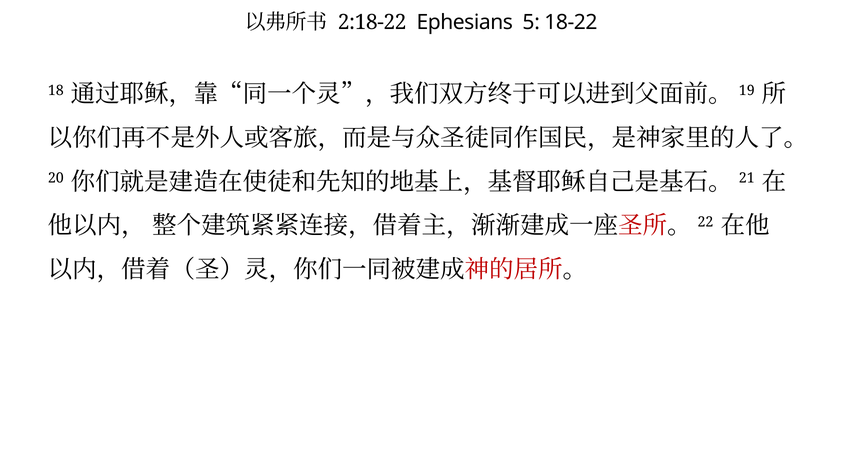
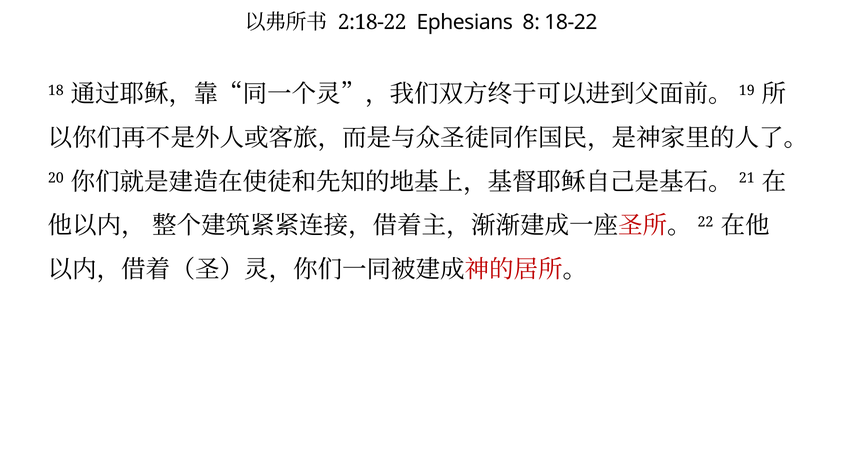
5: 5 -> 8
